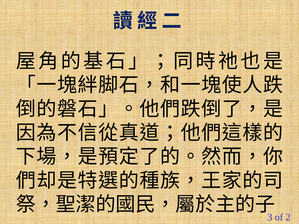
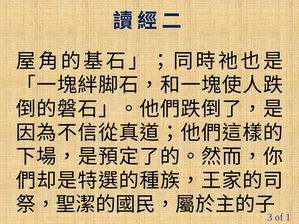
2: 2 -> 1
